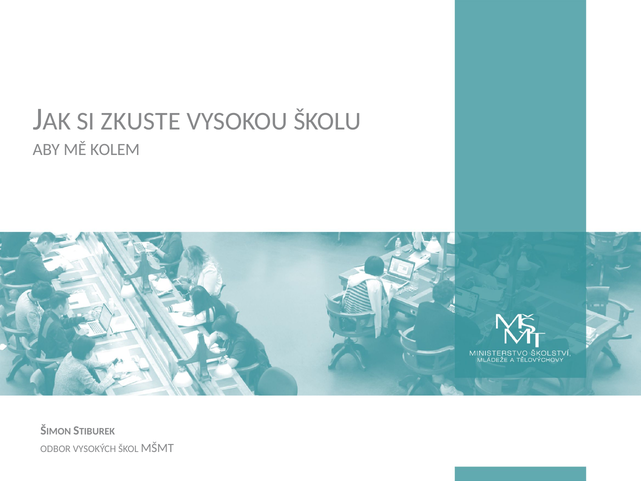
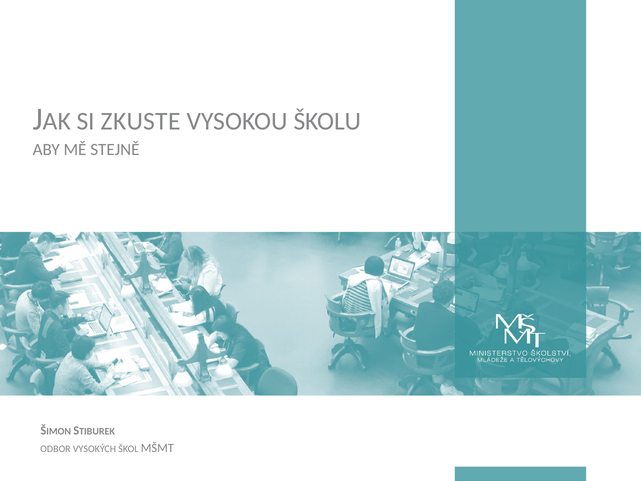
KOLEM: KOLEM -> STEJNĚ
